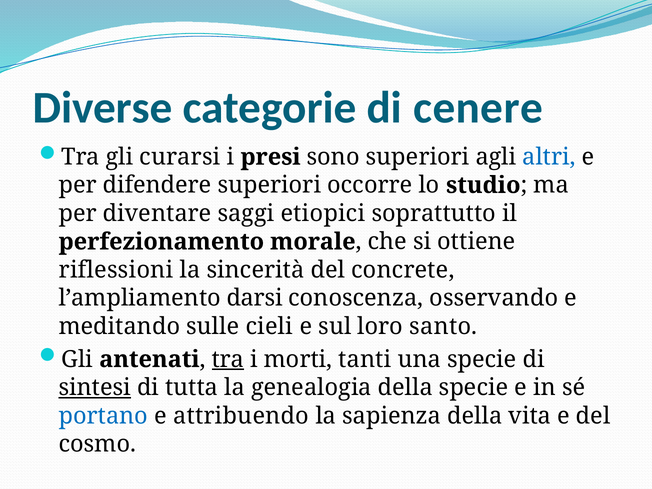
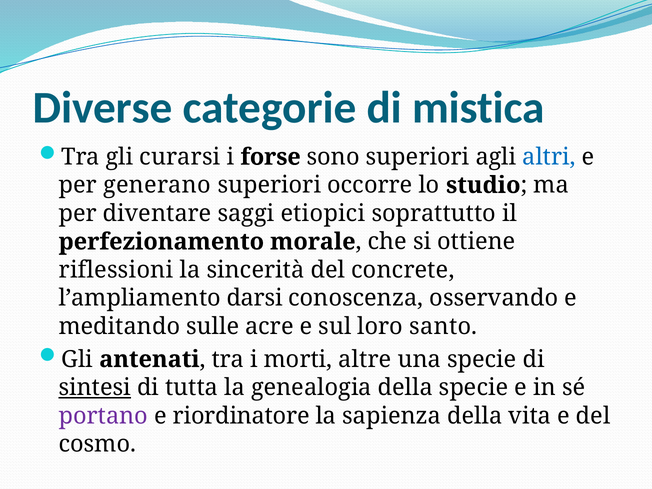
cenere: cenere -> mistica
presi: presi -> forse
difendere: difendere -> generano
cieli: cieli -> acre
tra at (228, 359) underline: present -> none
tanti: tanti -> altre
portano colour: blue -> purple
attribuendo: attribuendo -> riordinatore
